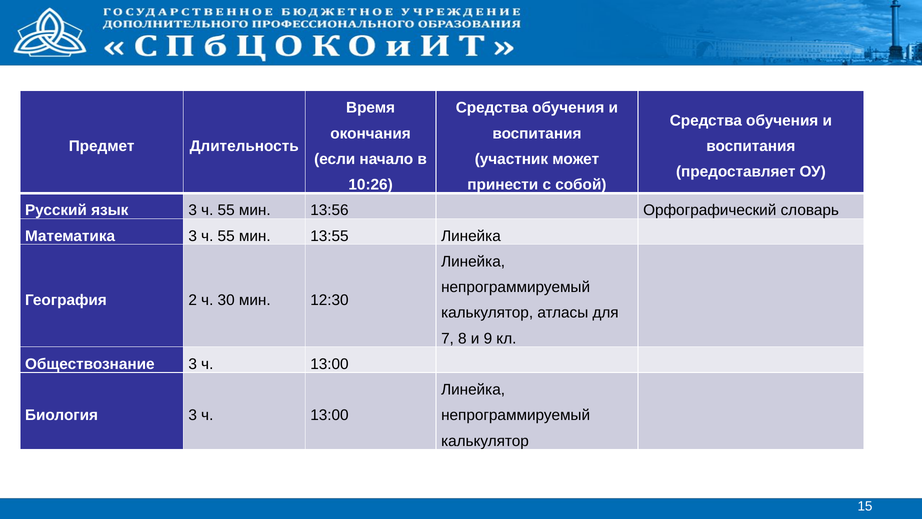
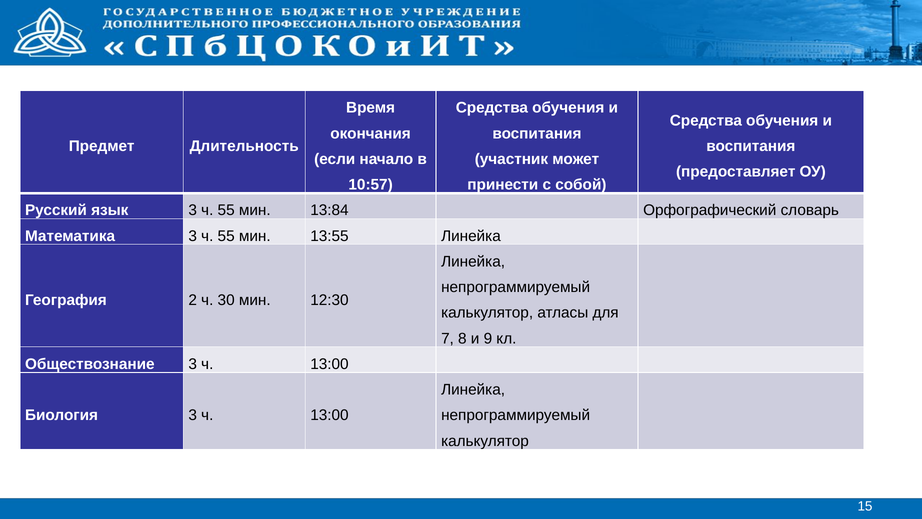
10:26: 10:26 -> 10:57
13:56: 13:56 -> 13:84
